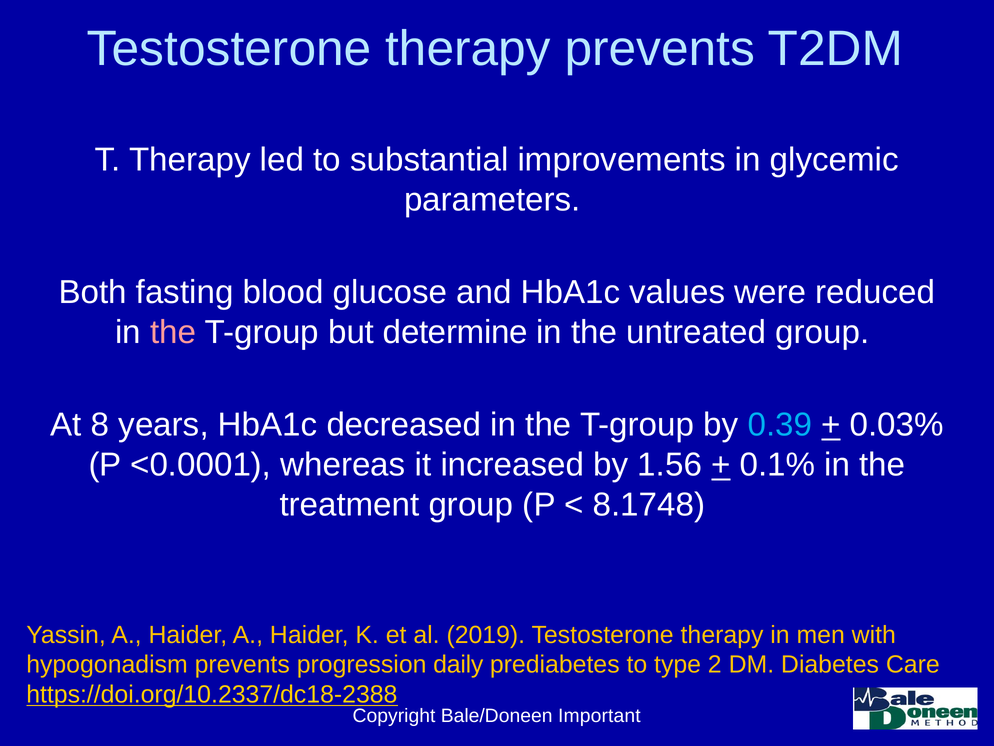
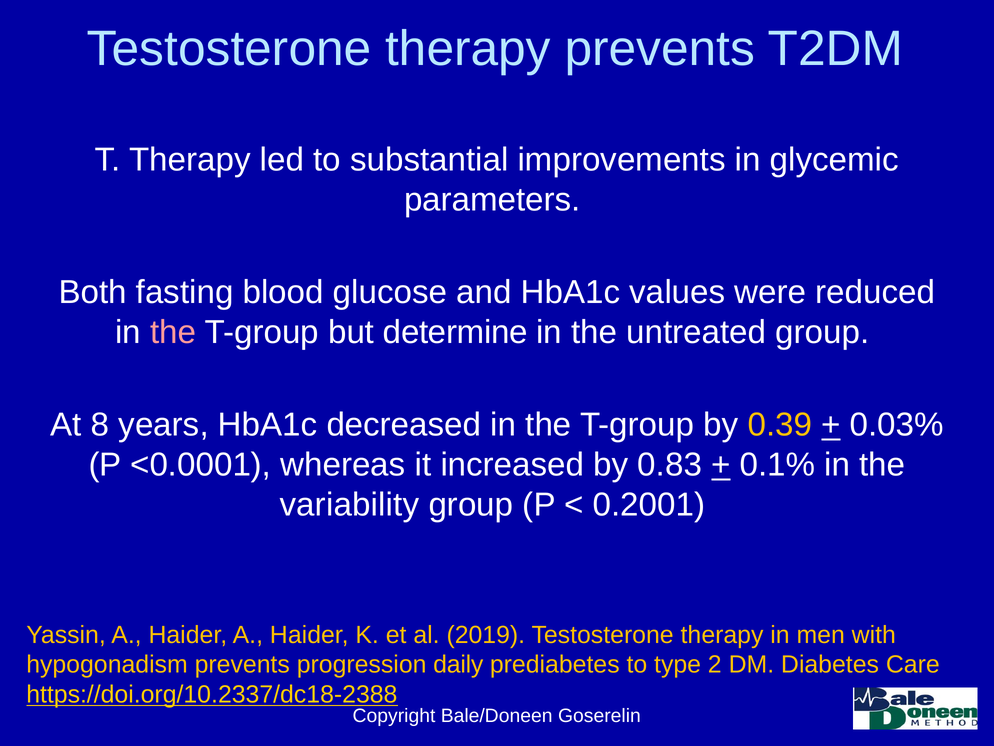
0.39 colour: light blue -> yellow
1.56: 1.56 -> 0.83
treatment: treatment -> variability
8.1748: 8.1748 -> 0.2001
Important: Important -> Goserelin
